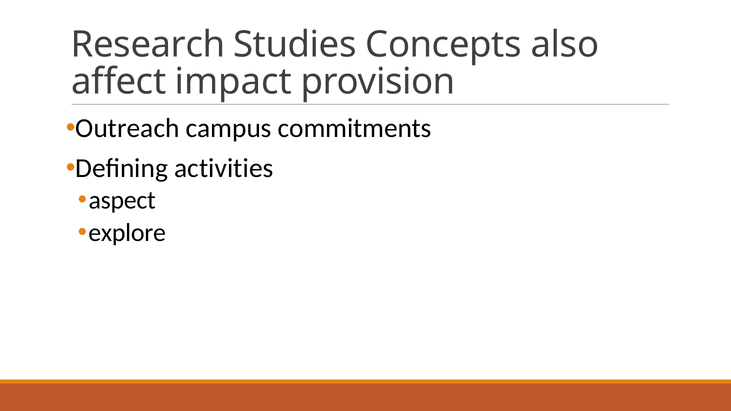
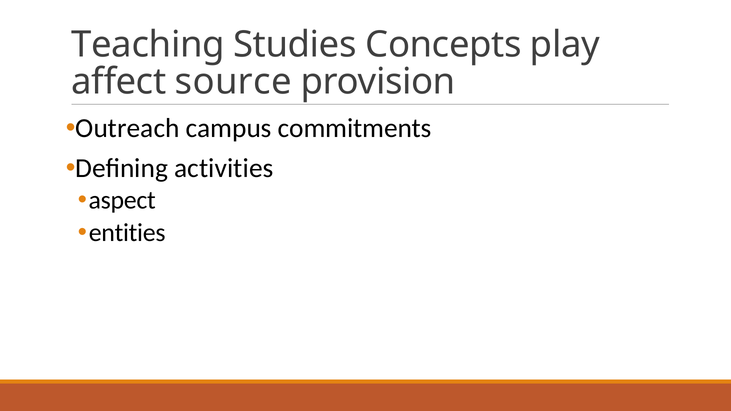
Research: Research -> Teaching
also: also -> play
impact: impact -> source
explore: explore -> entities
